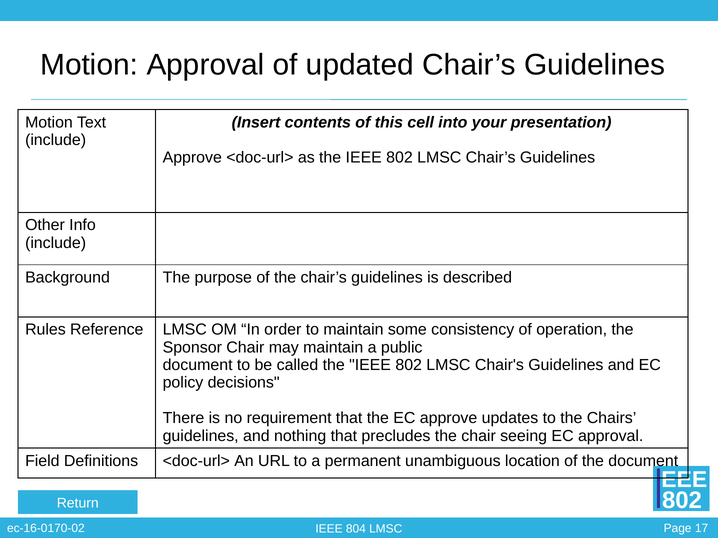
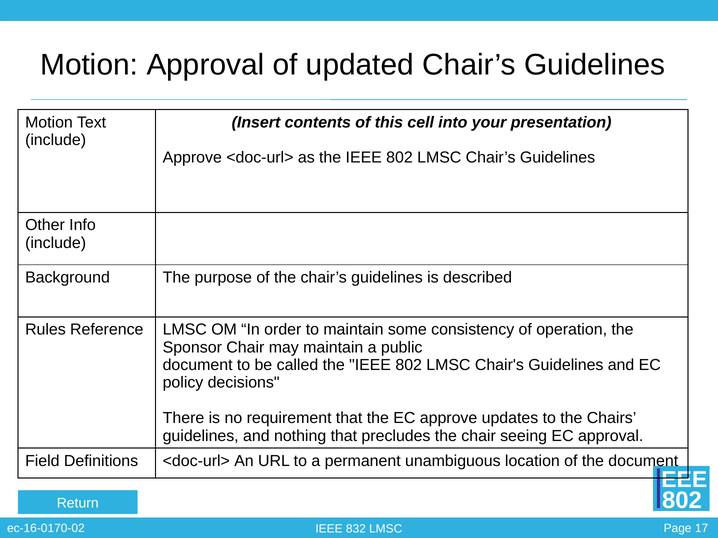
804: 804 -> 832
